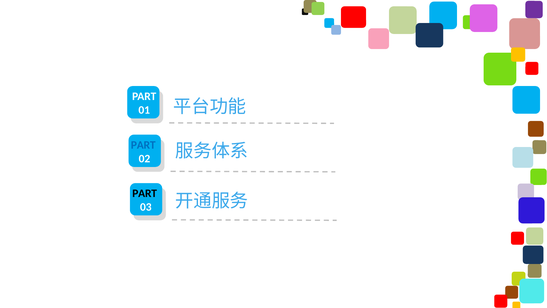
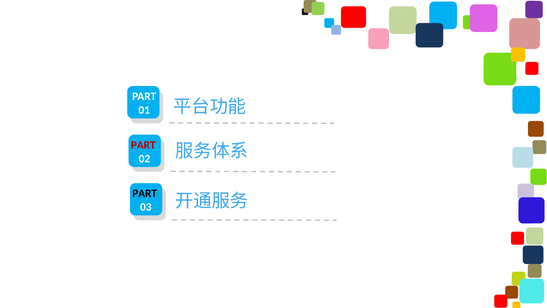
PART at (143, 145) colour: blue -> red
